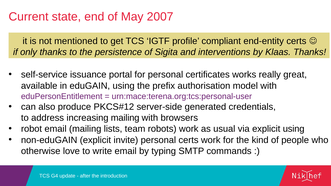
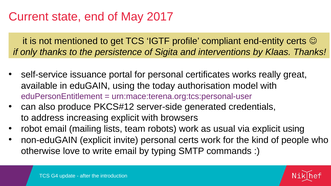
2007: 2007 -> 2017
prefix: prefix -> today
increasing mailing: mailing -> explicit
